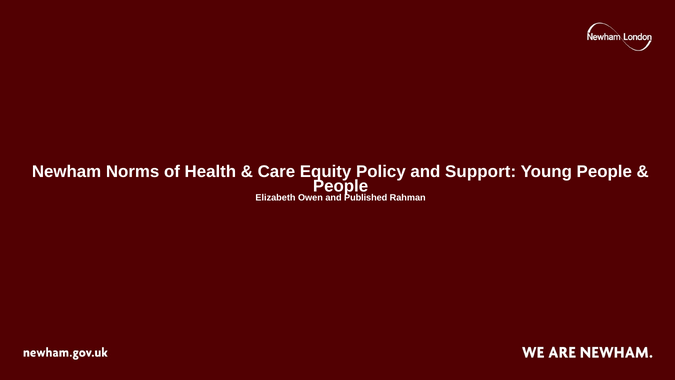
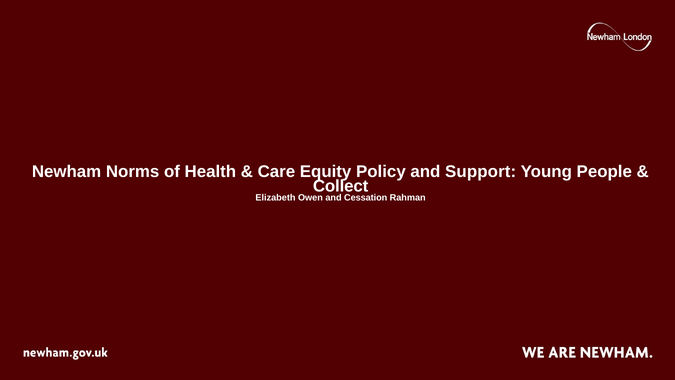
People at (341, 186): People -> Collect
Published: Published -> Cessation
